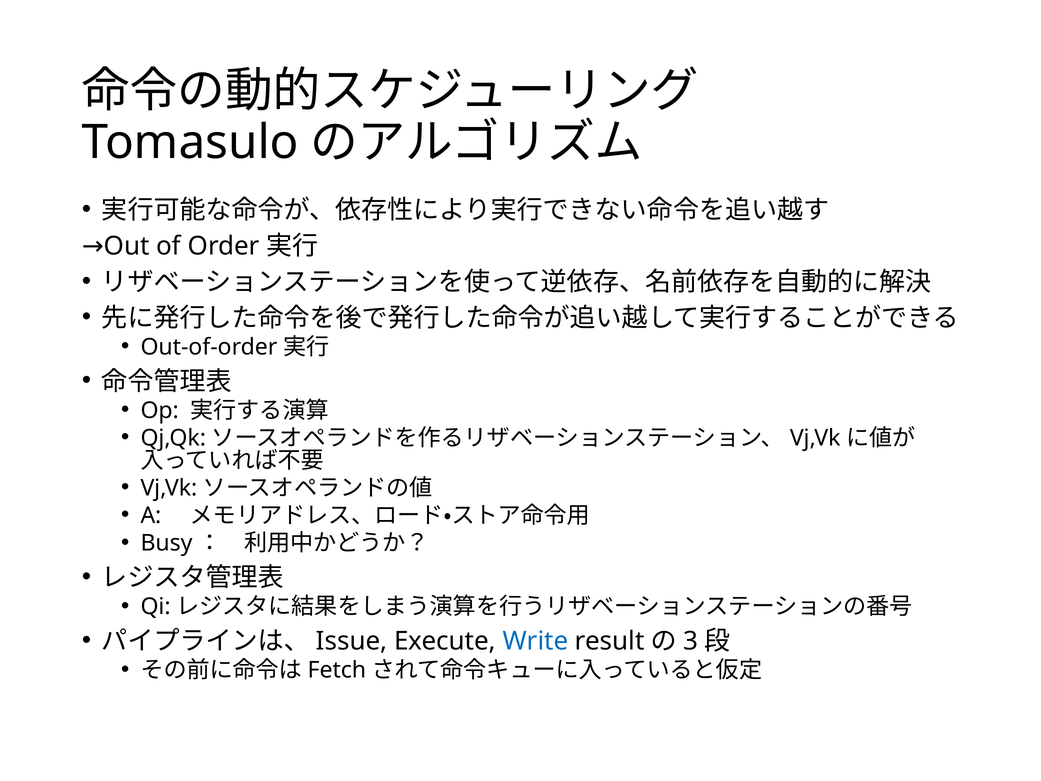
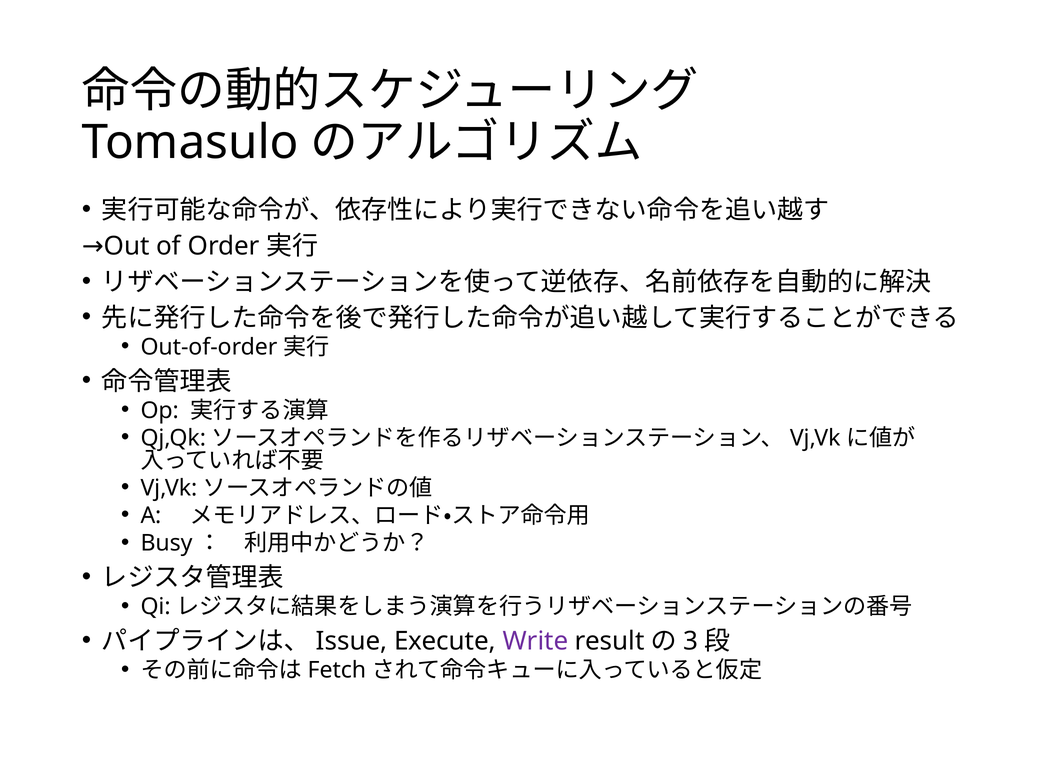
Write colour: blue -> purple
